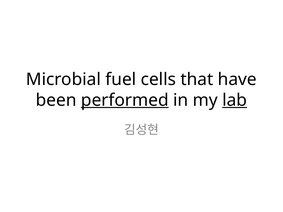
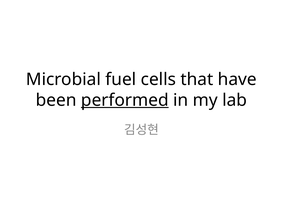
lab underline: present -> none
